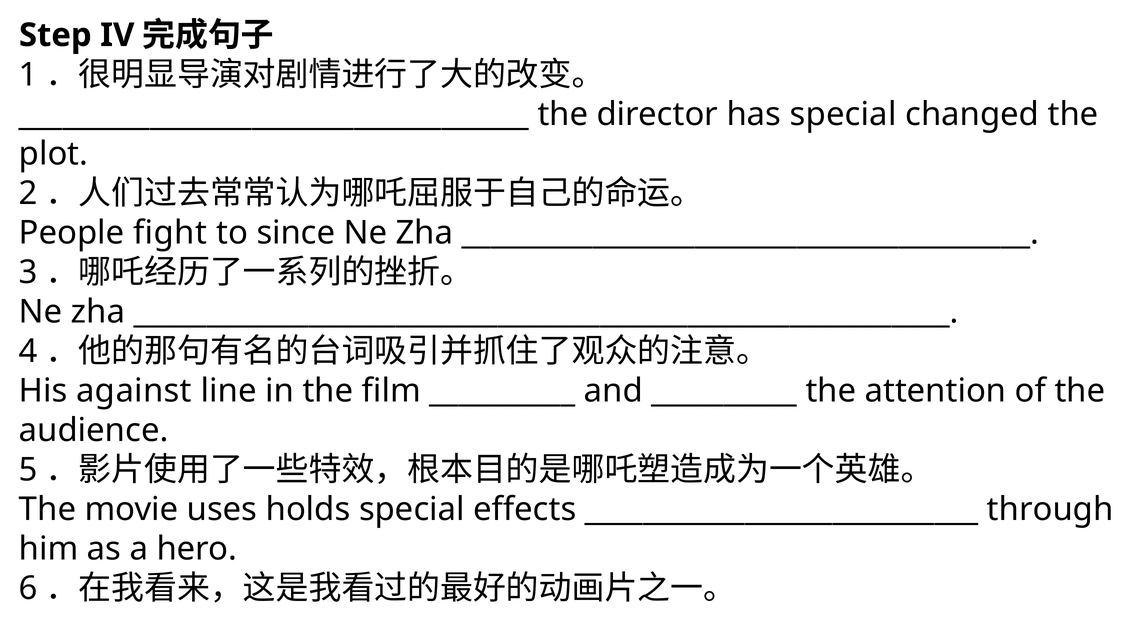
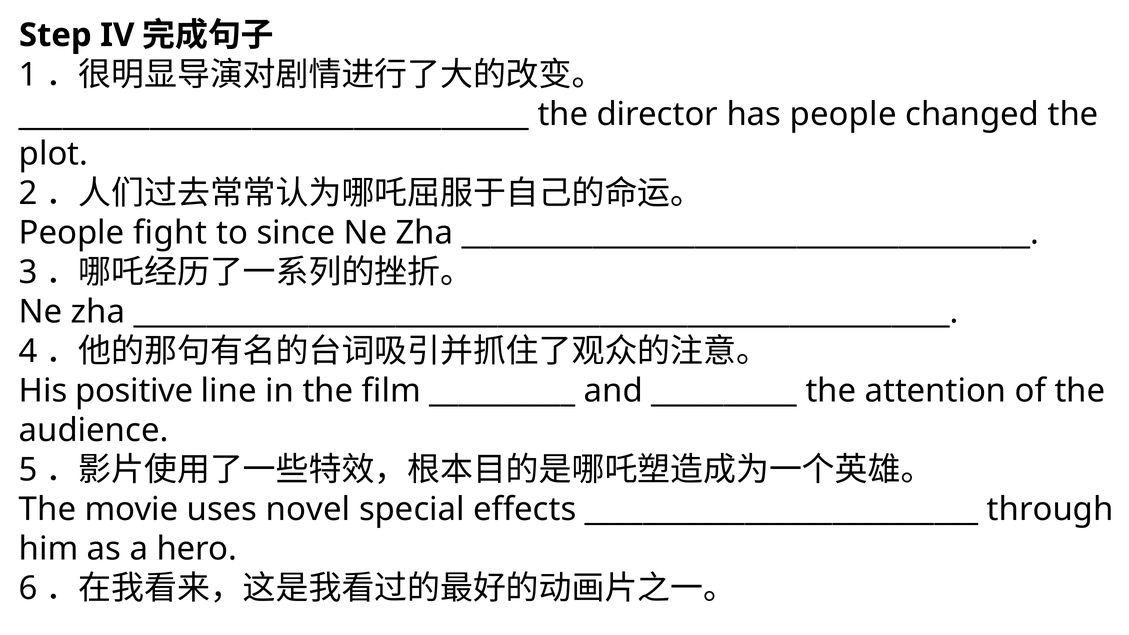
has special: special -> people
against: against -> positive
holds: holds -> novel
